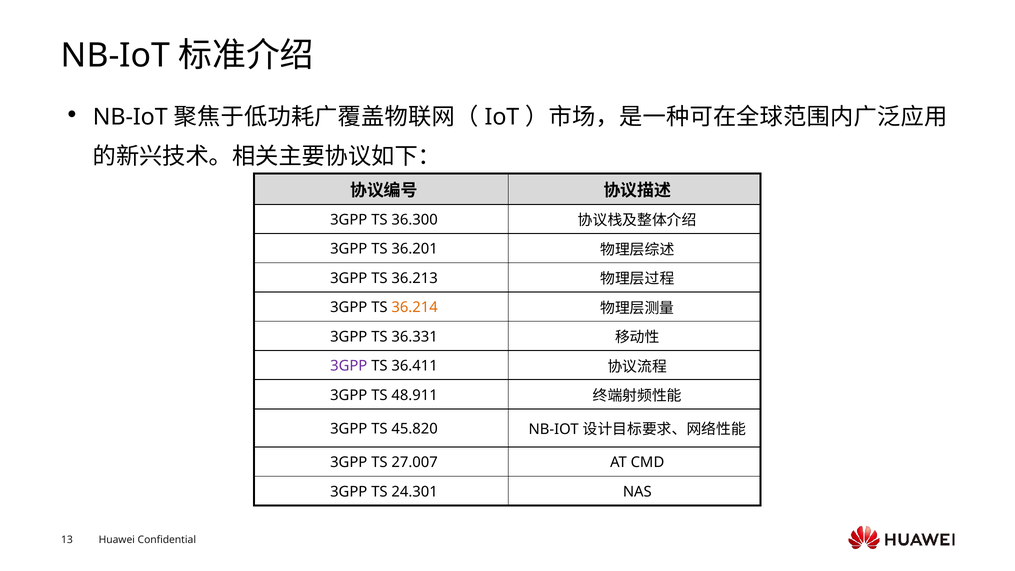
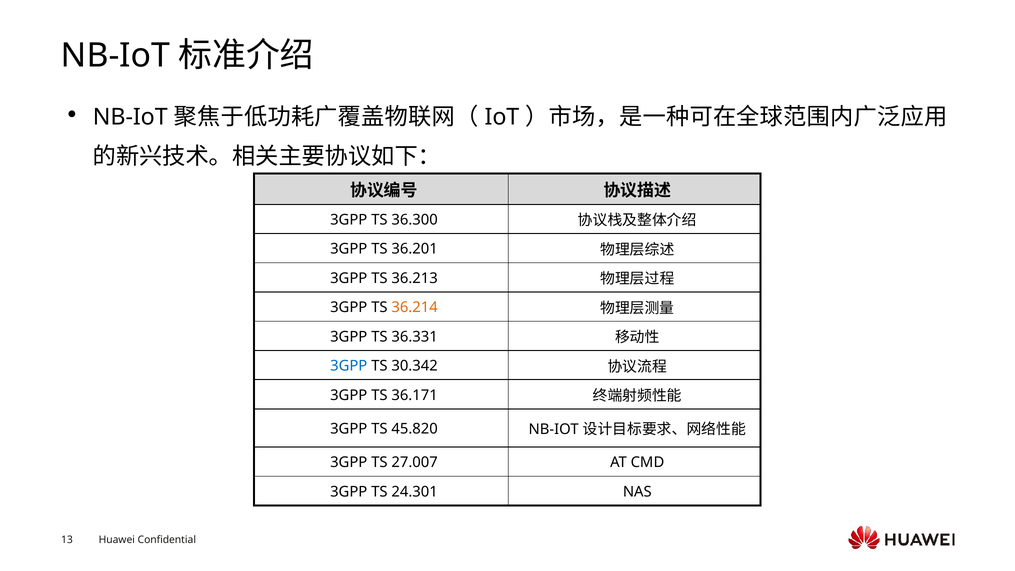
3GPP at (349, 366) colour: purple -> blue
36.411: 36.411 -> 30.342
48.911: 48.911 -> 36.171
